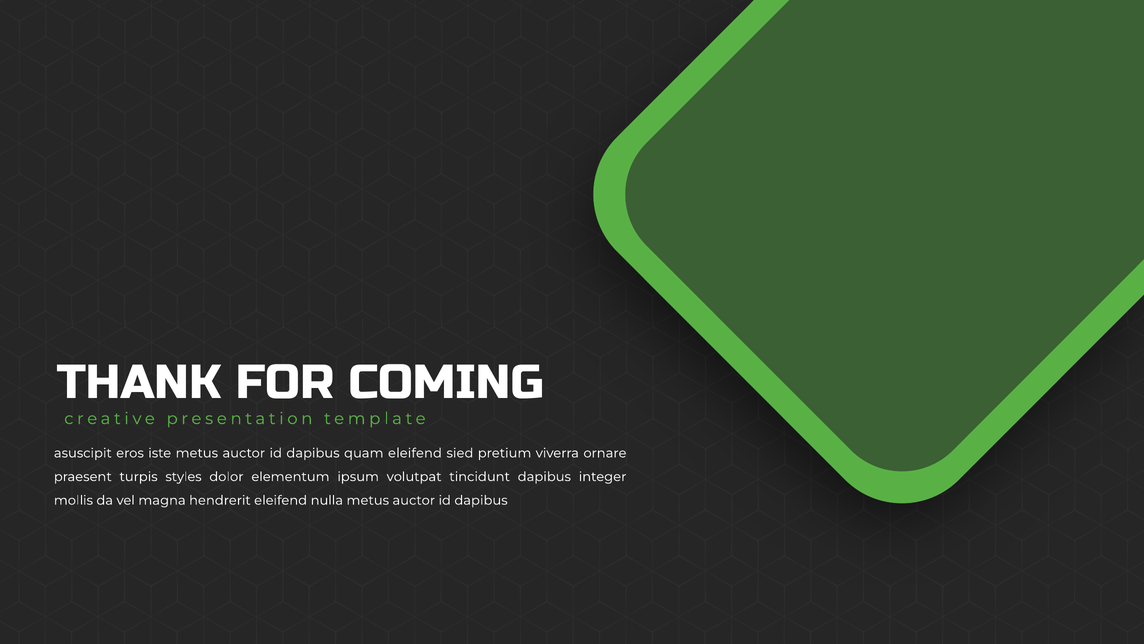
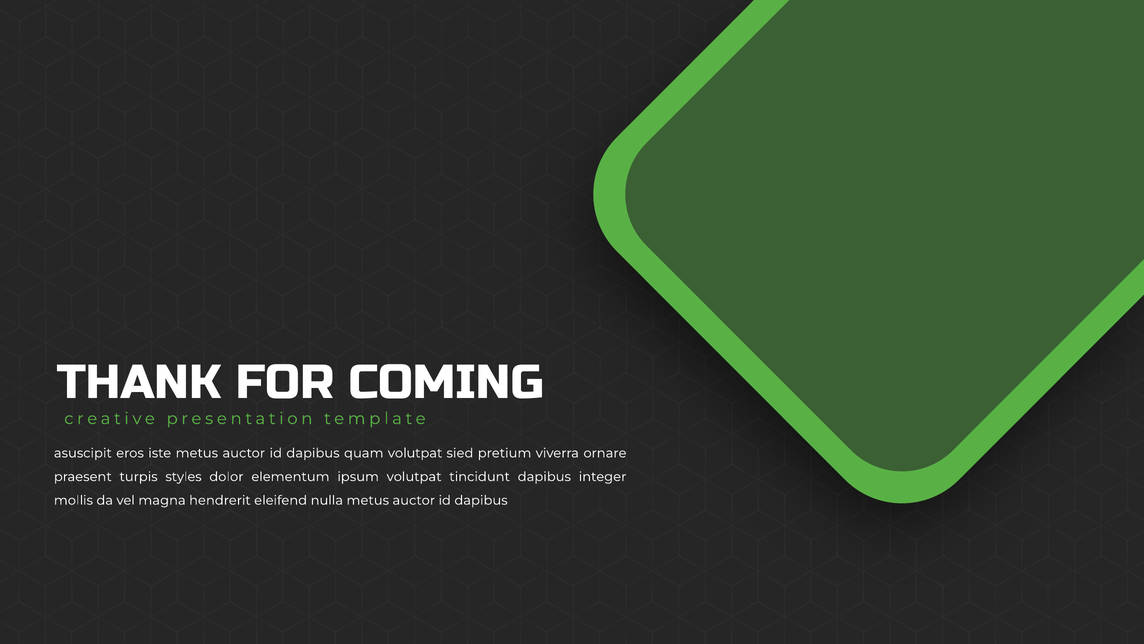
quam eleifend: eleifend -> volutpat
